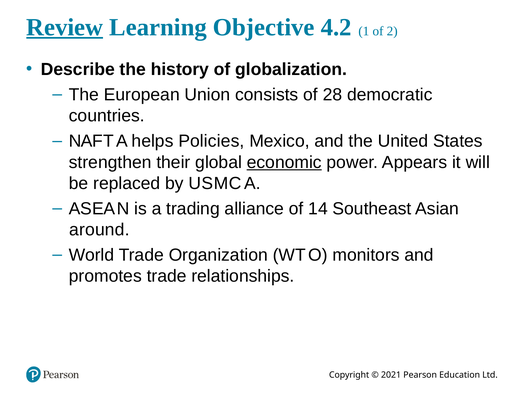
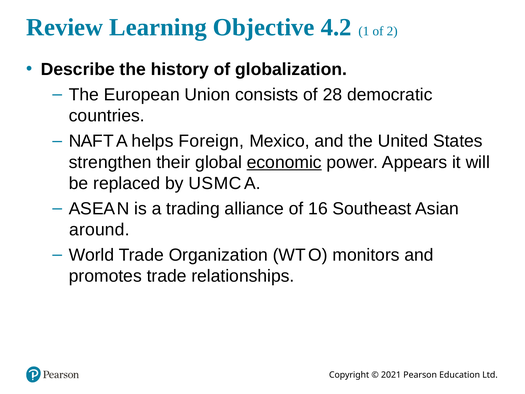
Review underline: present -> none
Policies: Policies -> Foreign
14: 14 -> 16
